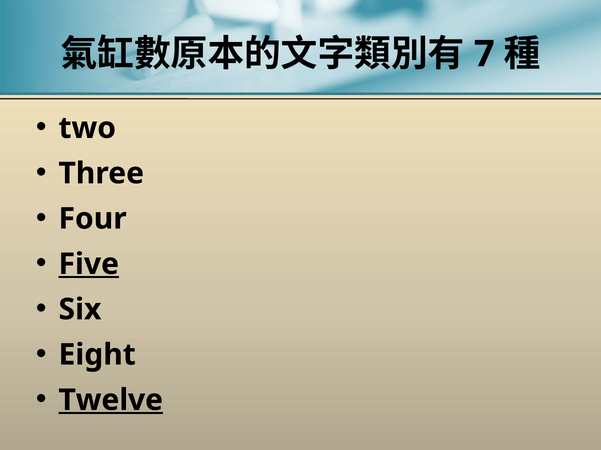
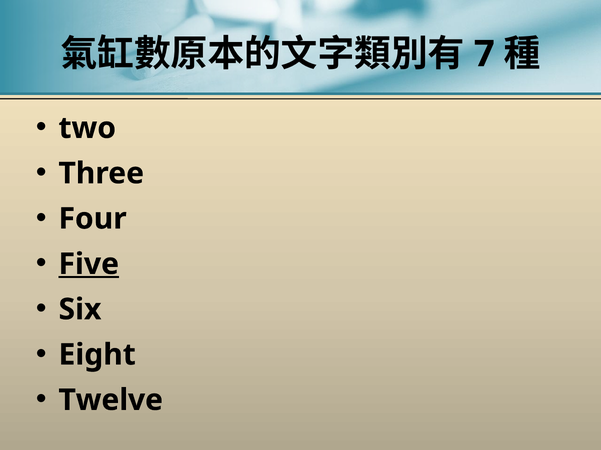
Twelve underline: present -> none
